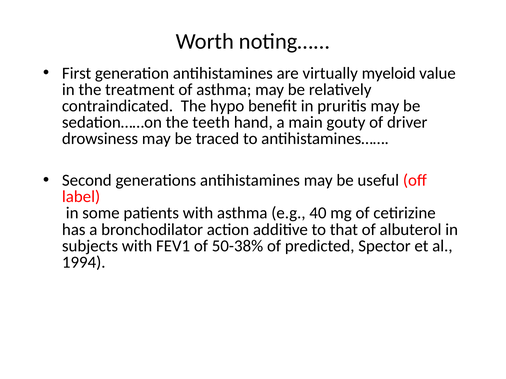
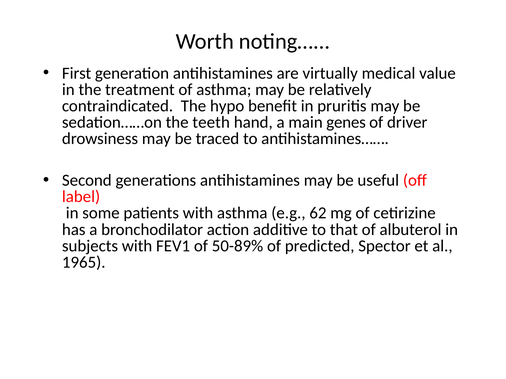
myeloid: myeloid -> medical
gouty: gouty -> genes
40: 40 -> 62
50-38%: 50-38% -> 50-89%
1994: 1994 -> 1965
